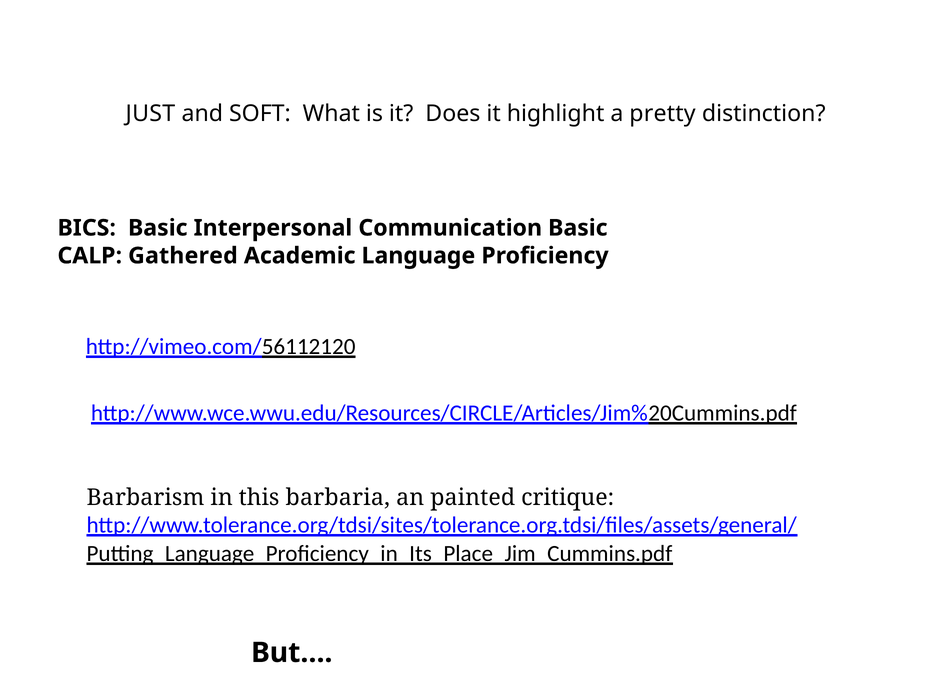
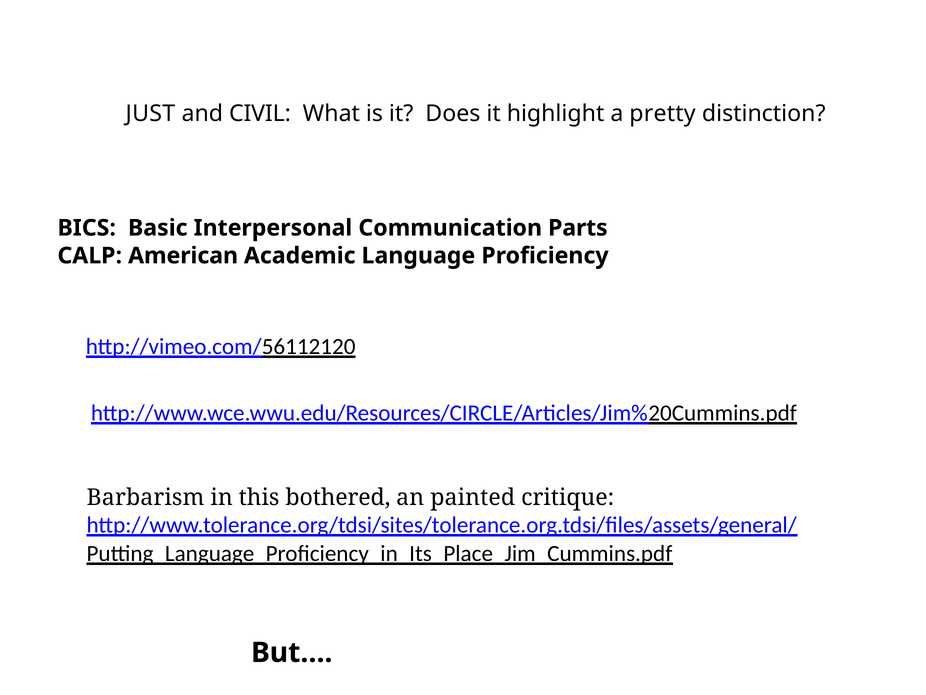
SOFT: SOFT -> CIVIL
Communication Basic: Basic -> Parts
Gathered: Gathered -> American
barbaria: barbaria -> bothered
